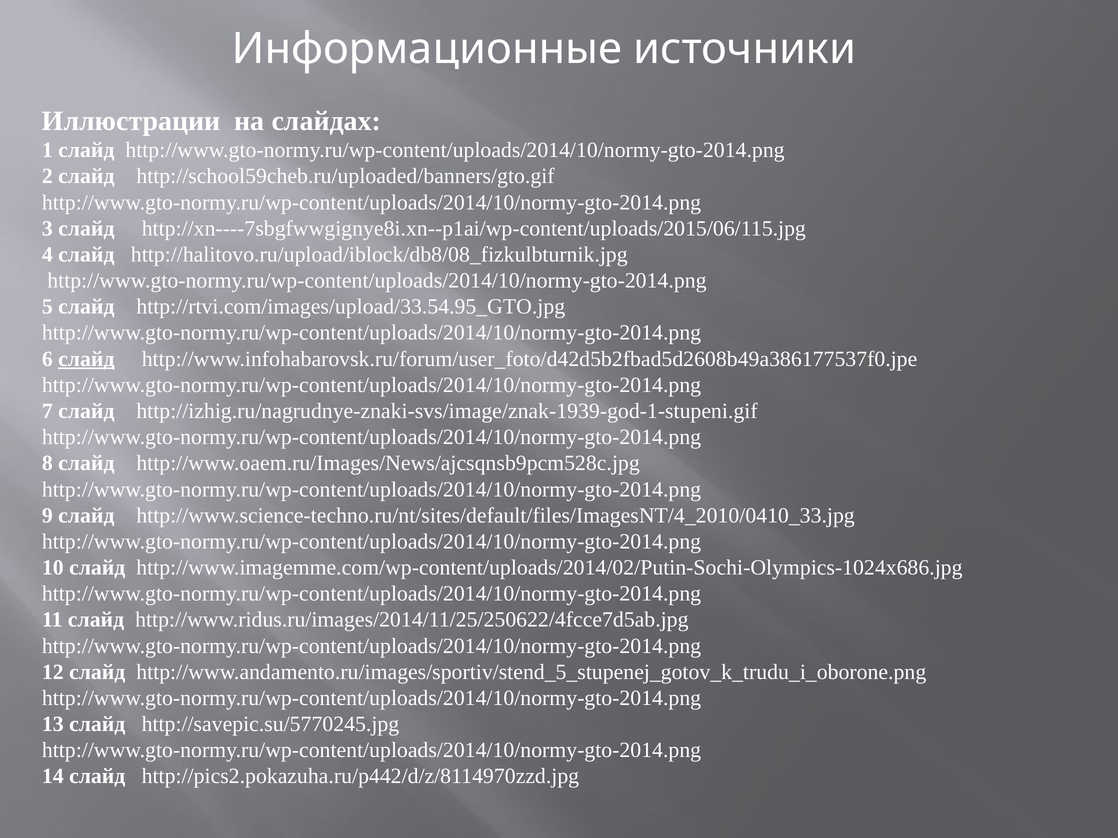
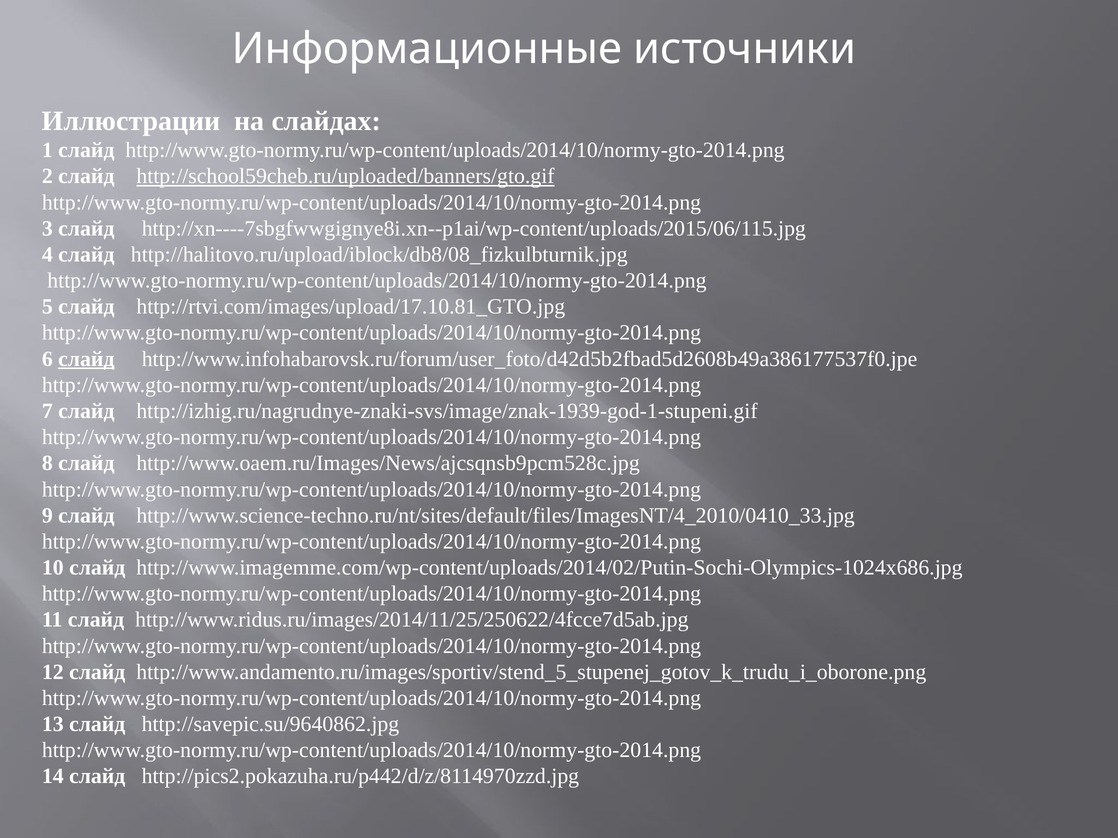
http://school59cheb.ru/uploaded/banners/gto.gif underline: none -> present
http://rtvi.com/images/upload/33.54.95_GTO.jpg: http://rtvi.com/images/upload/33.54.95_GTO.jpg -> http://rtvi.com/images/upload/17.10.81_GTO.jpg
http://savepic.su/5770245.jpg: http://savepic.su/5770245.jpg -> http://savepic.su/9640862.jpg
